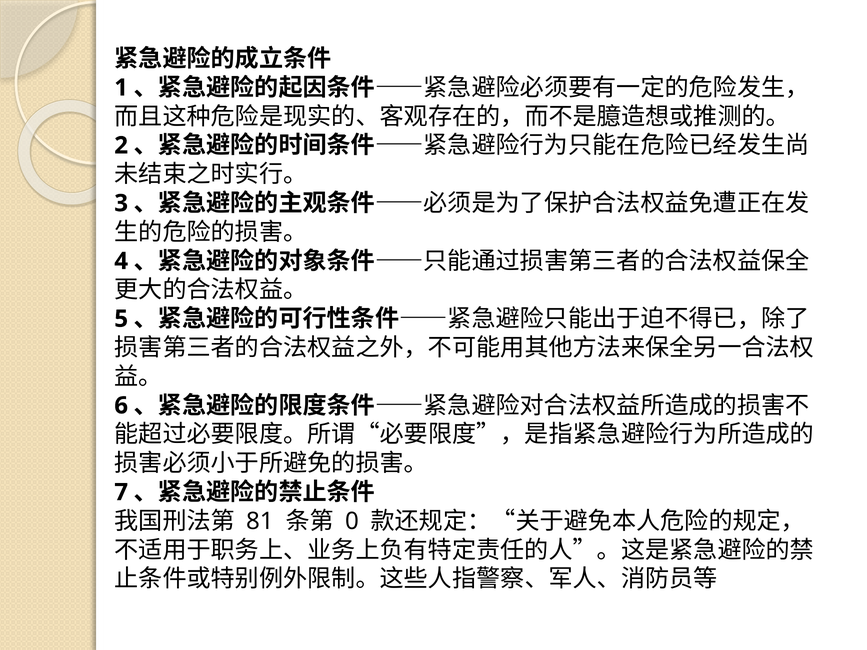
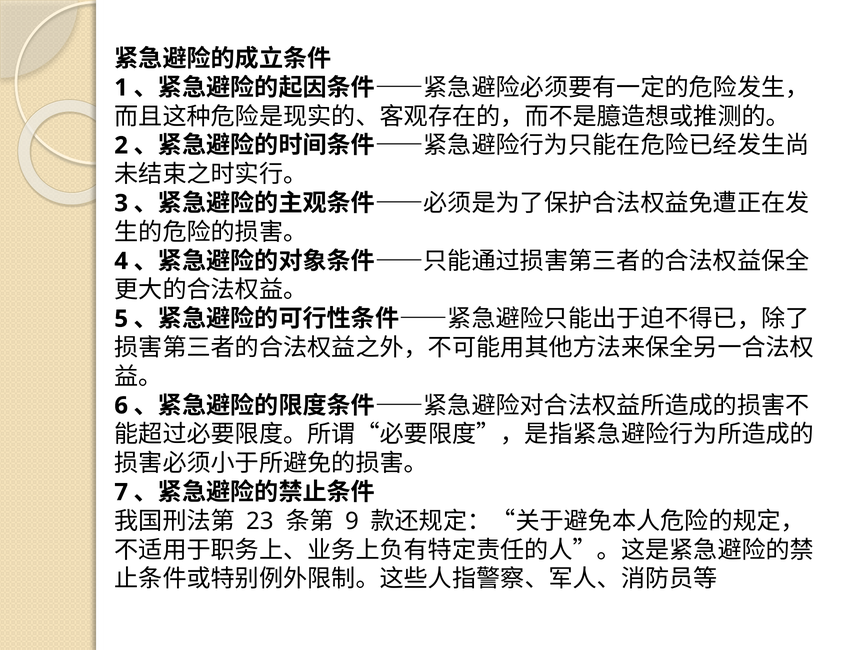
81: 81 -> 23
0: 0 -> 9
